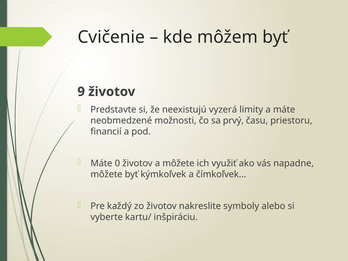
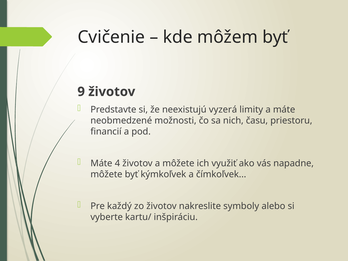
prvý: prvý -> nich
0: 0 -> 4
